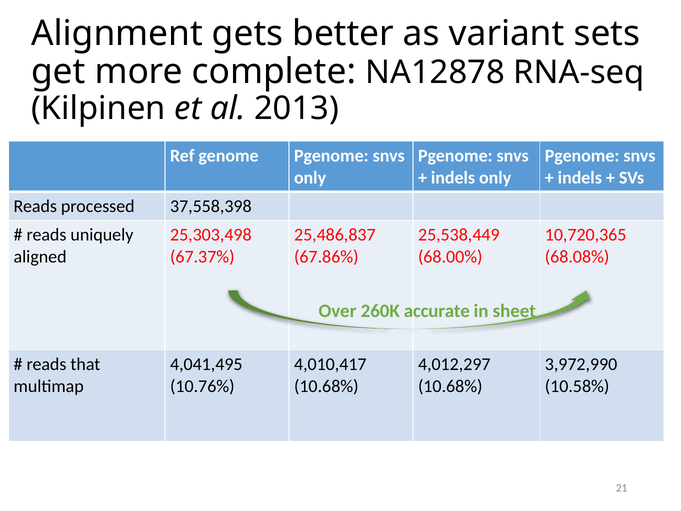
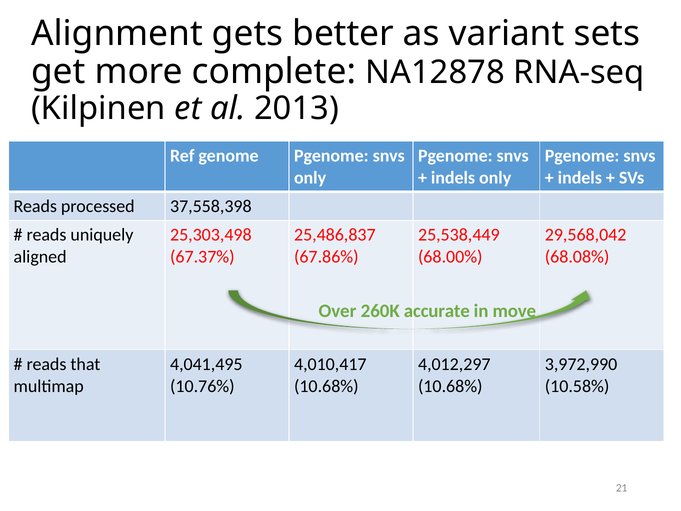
10,720,365: 10,720,365 -> 29,568,042
sheet: sheet -> move
